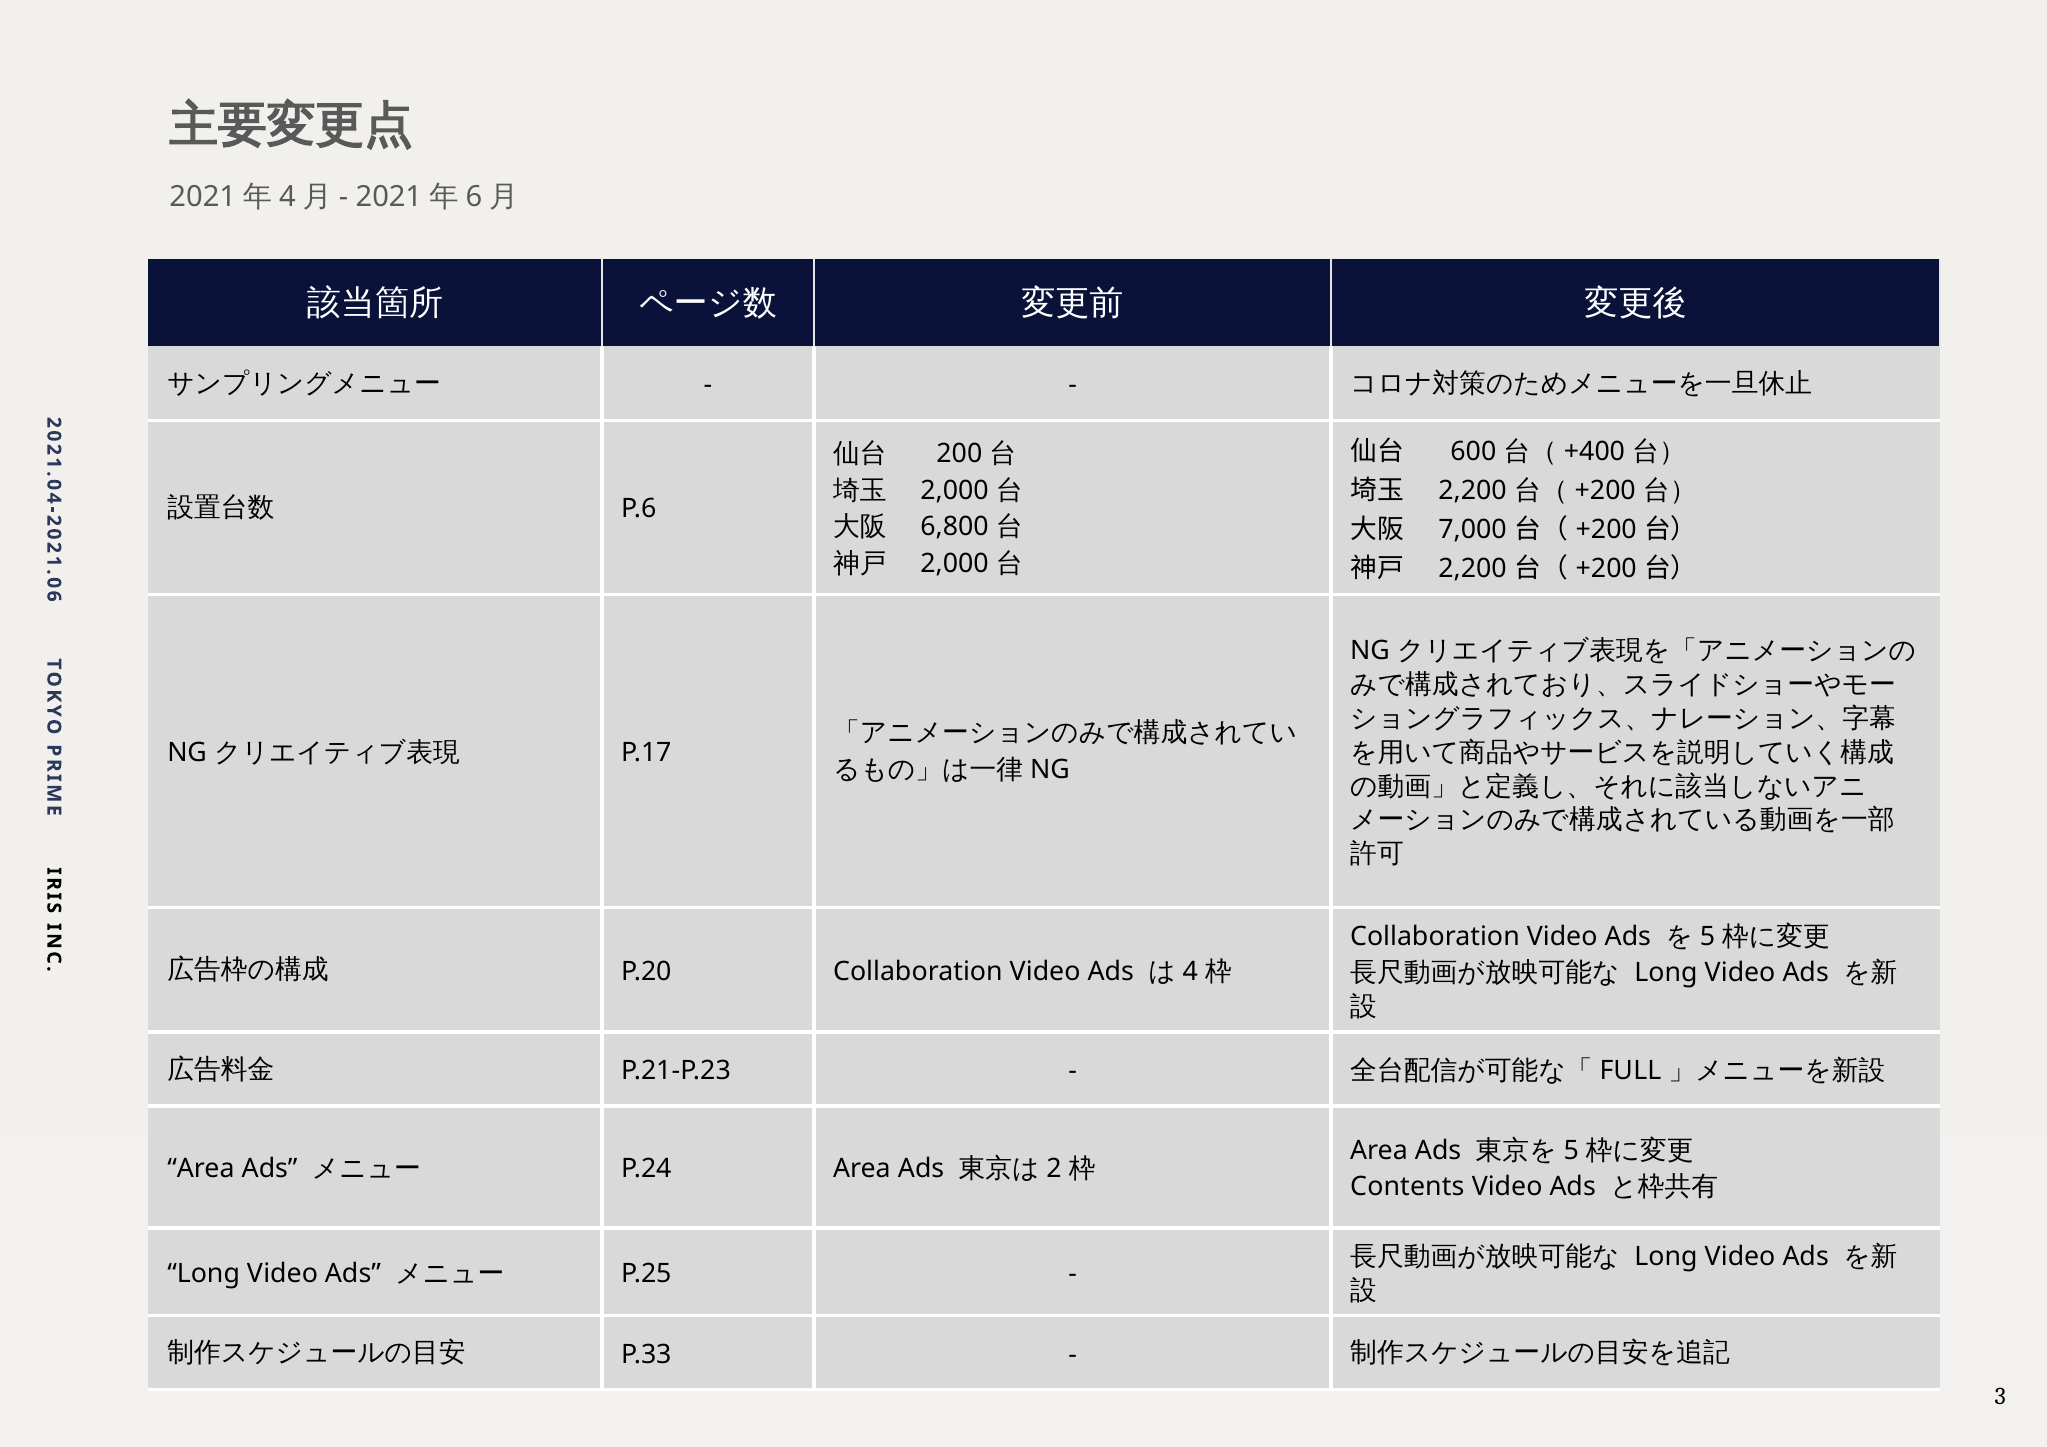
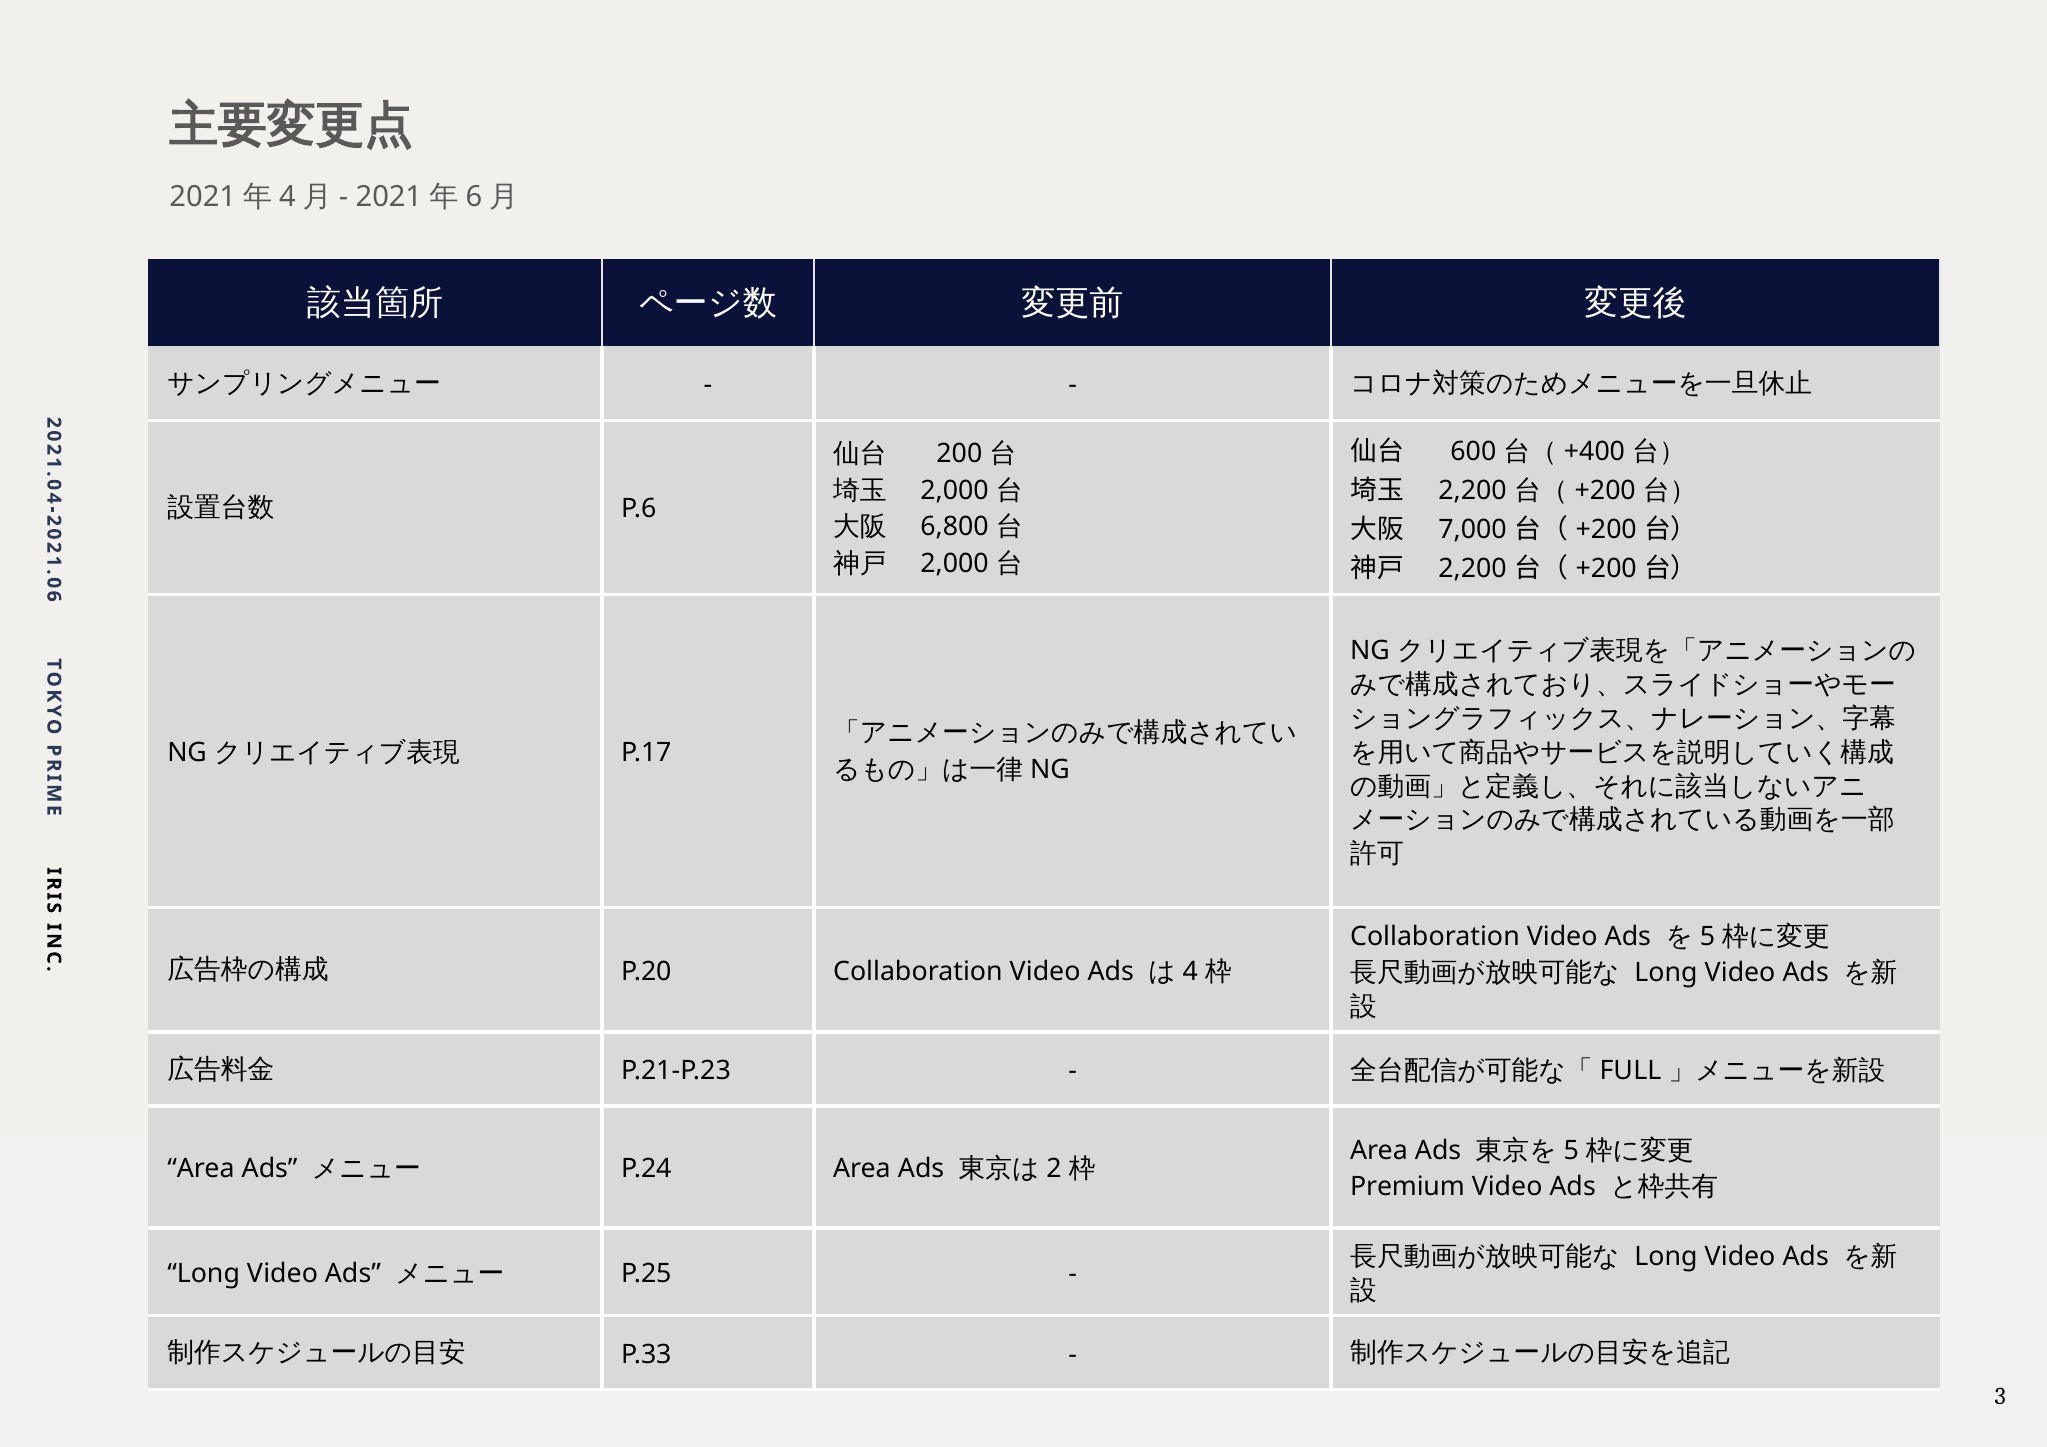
Contents: Contents -> Premium
